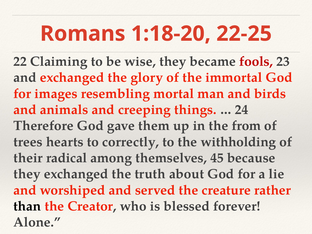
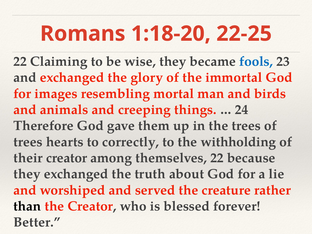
fools colour: red -> blue
the from: from -> trees
their radical: radical -> creator
themselves 45: 45 -> 22
Alone: Alone -> Better
